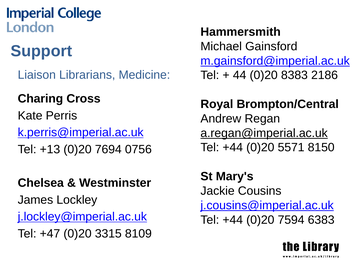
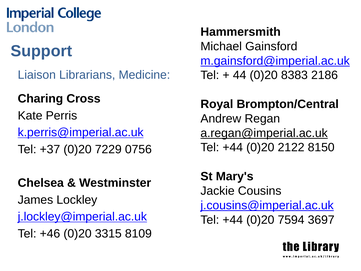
5571: 5571 -> 2122
+13: +13 -> +37
7694: 7694 -> 7229
6383: 6383 -> 3697
+47: +47 -> +46
